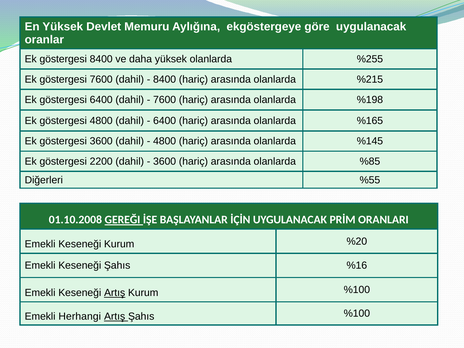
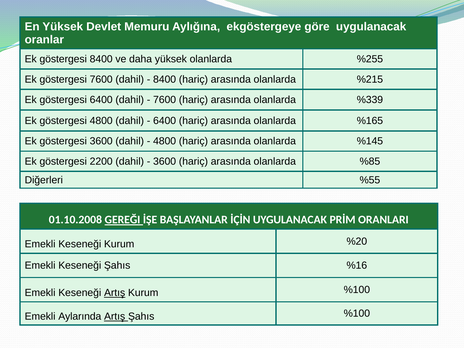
%198: %198 -> %339
Herhangi: Herhangi -> Aylarında
